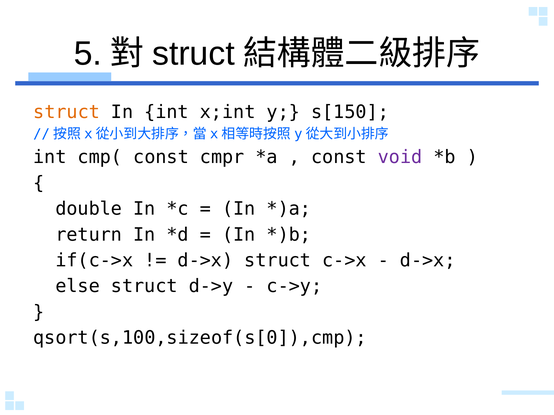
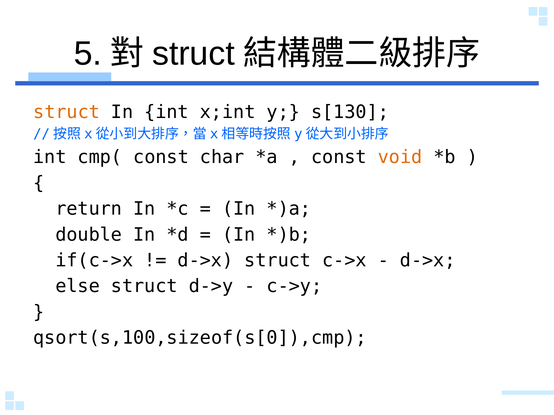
s[150: s[150 -> s[130
cmpr: cmpr -> char
void colour: purple -> orange
double: double -> return
return: return -> double
